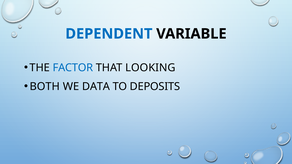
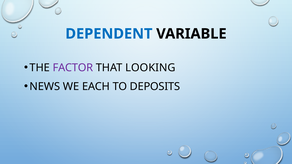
FACTOR colour: blue -> purple
BOTH: BOTH -> NEWS
DATA: DATA -> EACH
